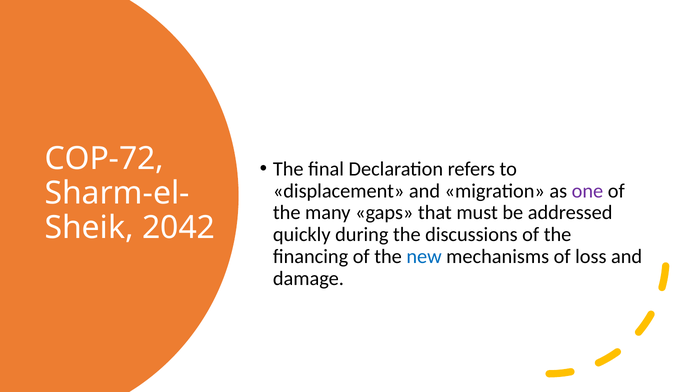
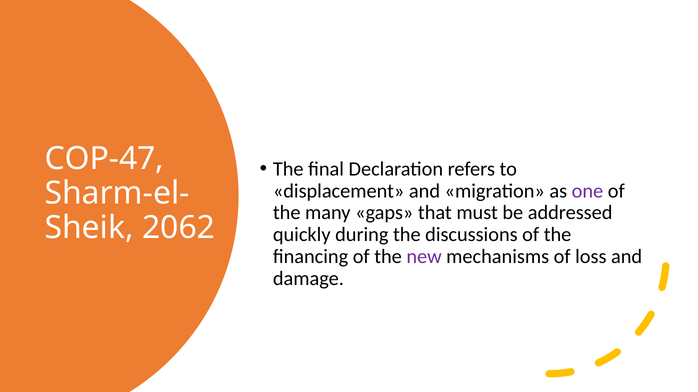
COP-72: COP-72 -> COP-47
2042: 2042 -> 2062
new colour: blue -> purple
